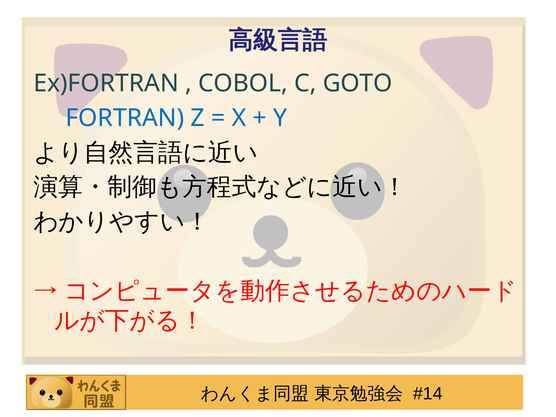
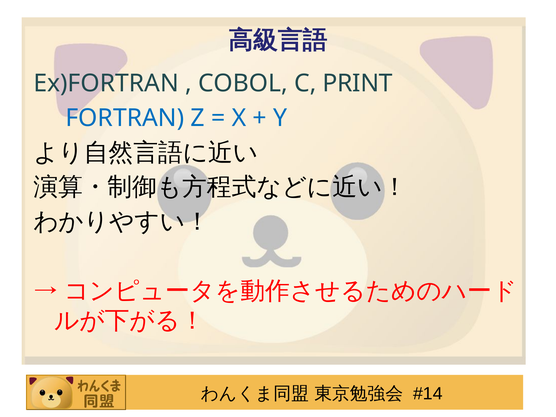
GOTO: GOTO -> PRINT
